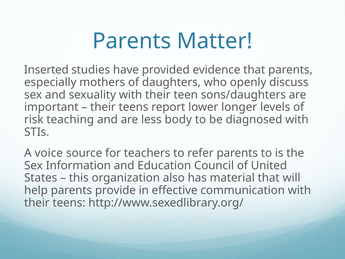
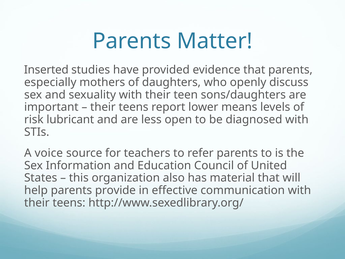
longer: longer -> means
teaching: teaching -> lubricant
body: body -> open
